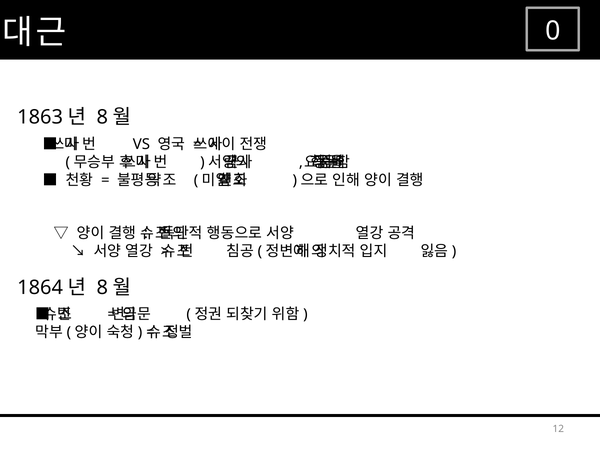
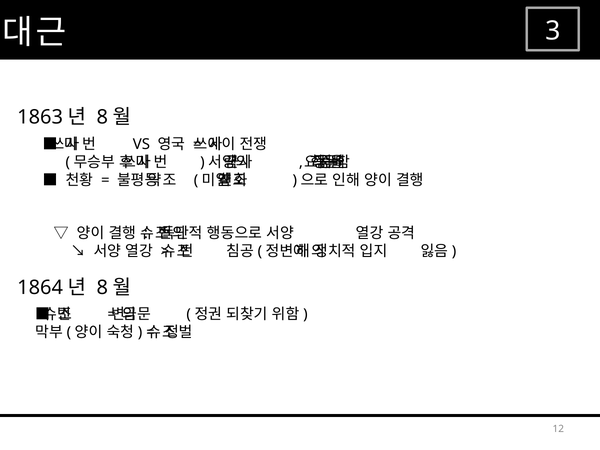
0: 0 -> 3
